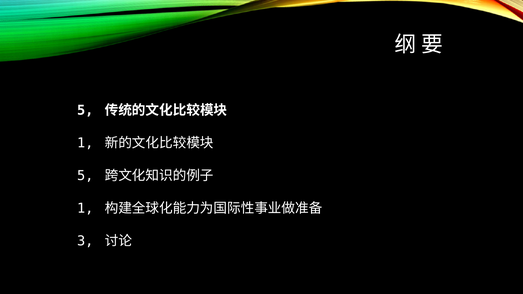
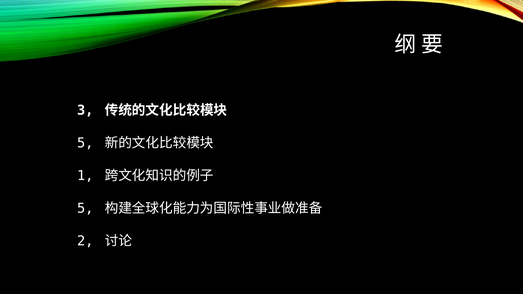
5 at (85, 110): 5 -> 3
1 at (85, 143): 1 -> 5
5 at (85, 176): 5 -> 1
1 at (85, 209): 1 -> 5
3: 3 -> 2
